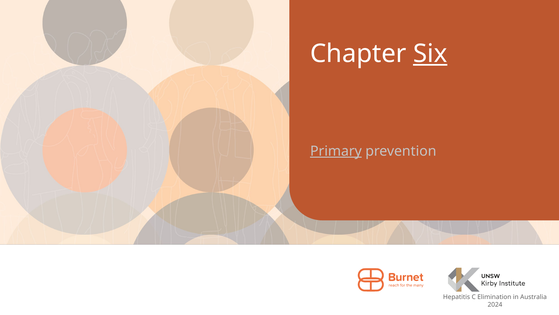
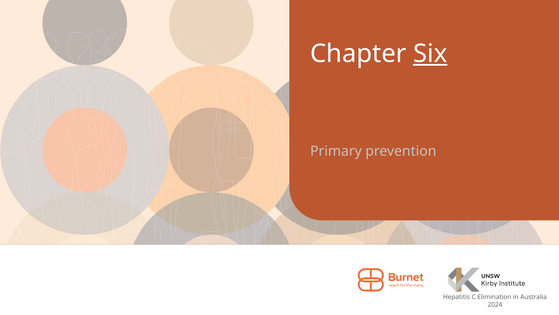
Primary underline: present -> none
